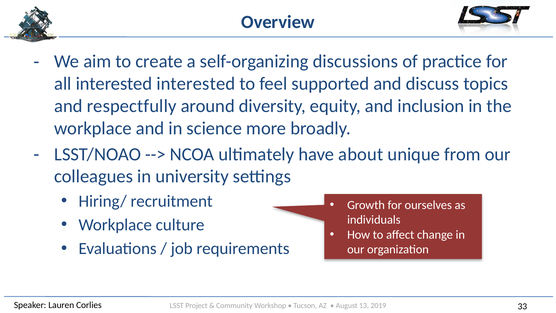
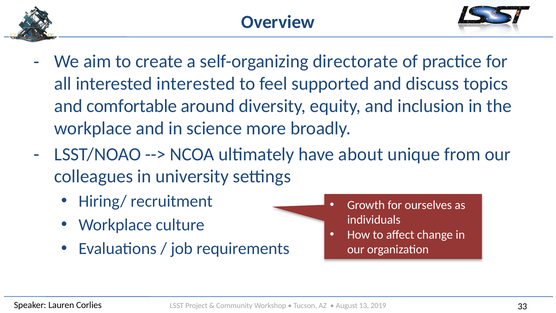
discussions: discussions -> directorate
respectfully: respectfully -> comfortable
